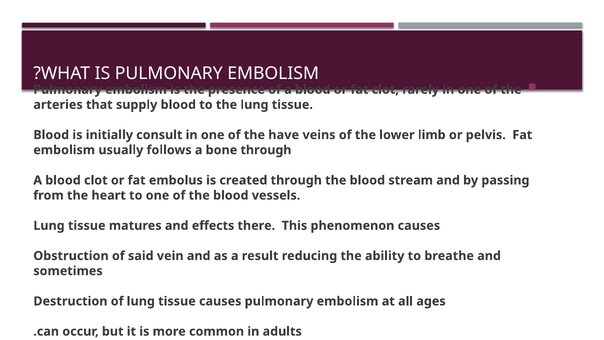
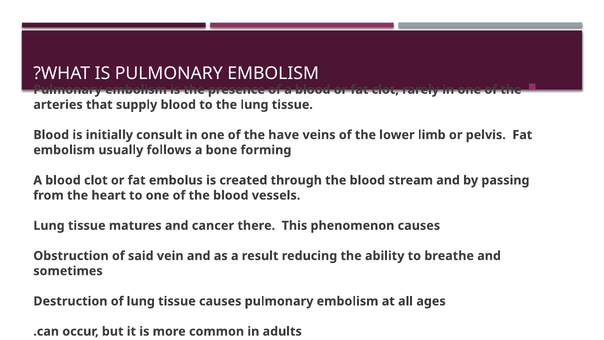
bone through: through -> forming
effects: effects -> cancer
